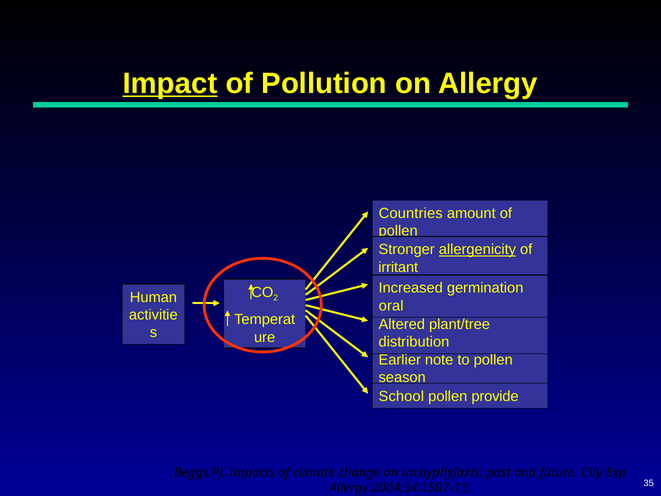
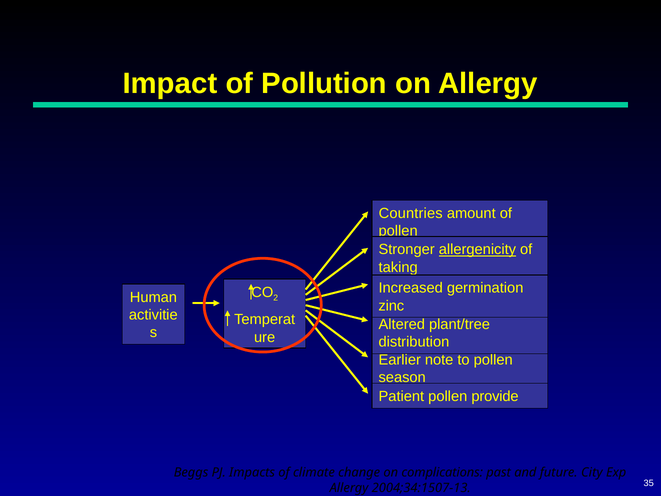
Impact underline: present -> none
irritant: irritant -> taking
oral: oral -> zinc
School: School -> Patient
tachyphylaxis: tachyphylaxis -> complications
